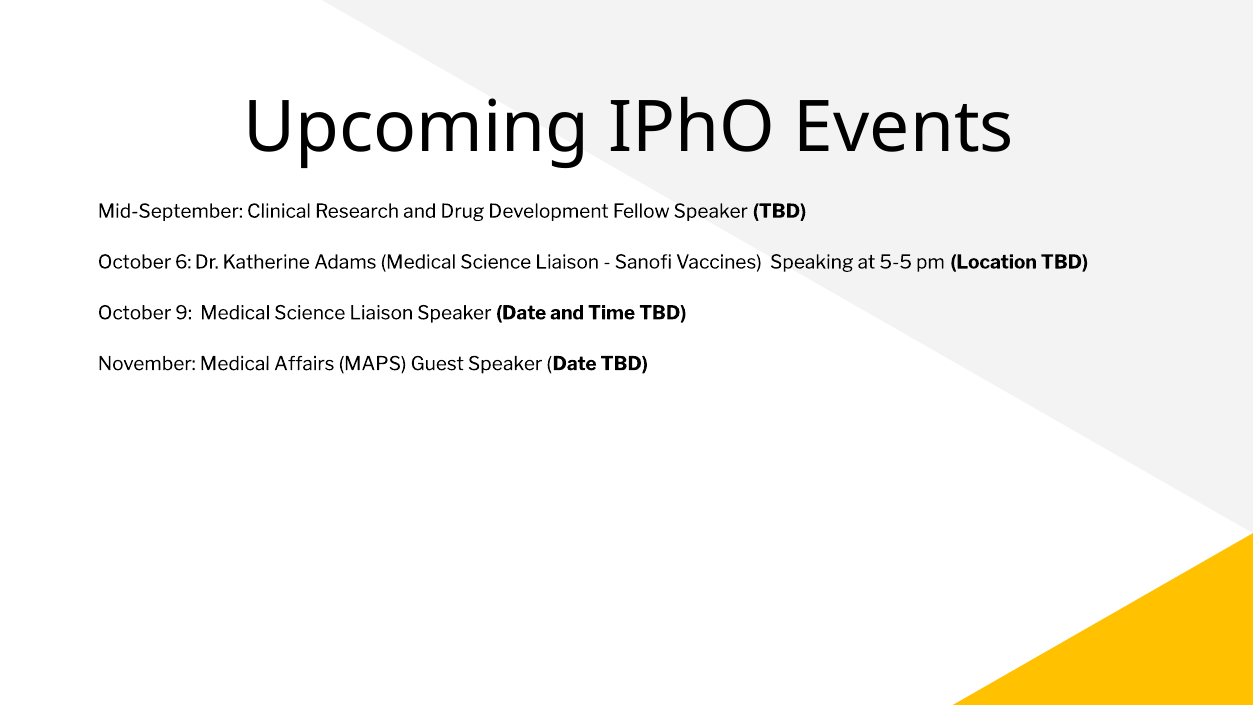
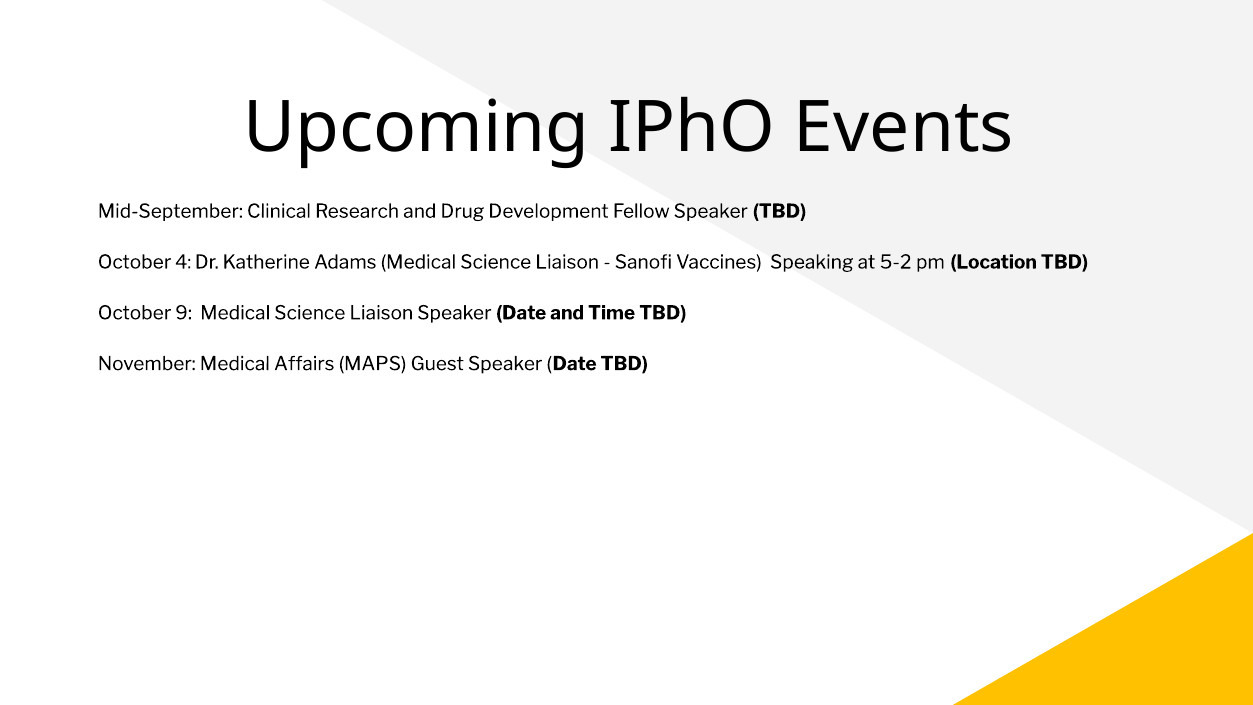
6: 6 -> 4
5-5: 5-5 -> 5-2
